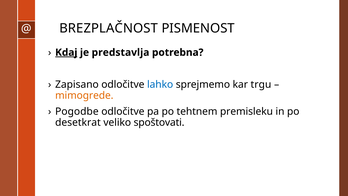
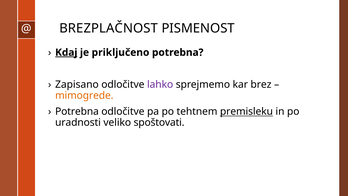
predstavlja: predstavlja -> priključeno
lahko colour: blue -> purple
trgu: trgu -> brez
Pogodbe at (77, 112): Pogodbe -> Potrebna
premisleku underline: none -> present
desetkrat: desetkrat -> uradnosti
